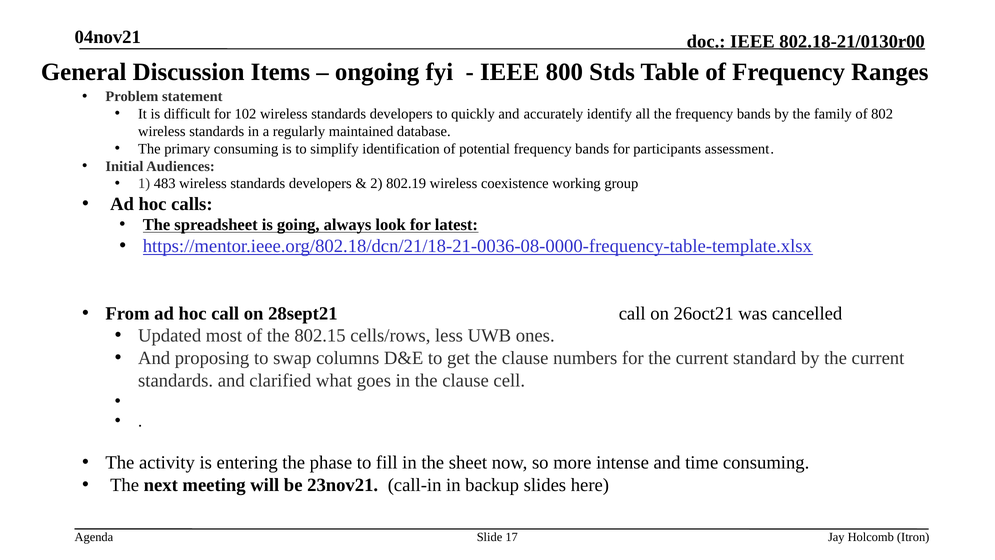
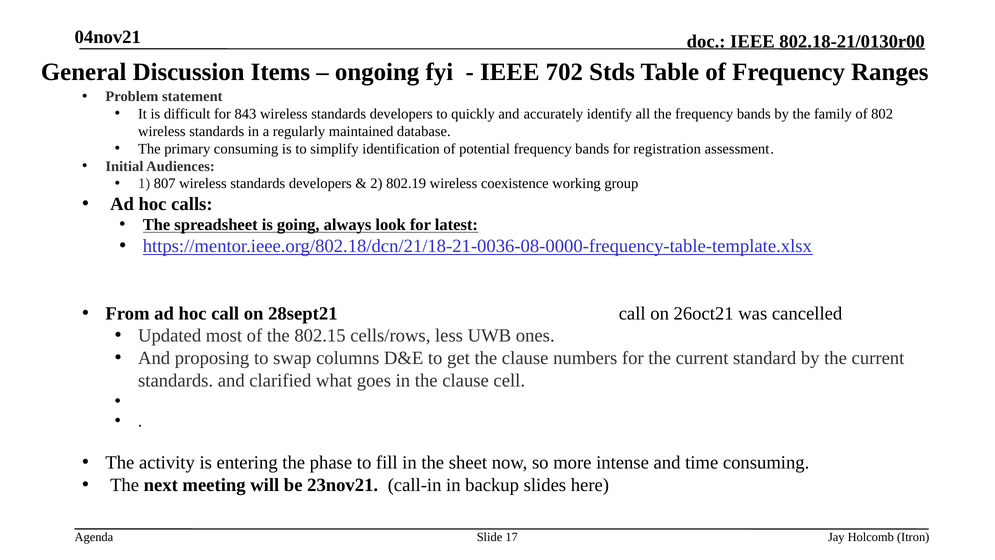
800: 800 -> 702
102: 102 -> 843
participants: participants -> registration
483: 483 -> 807
